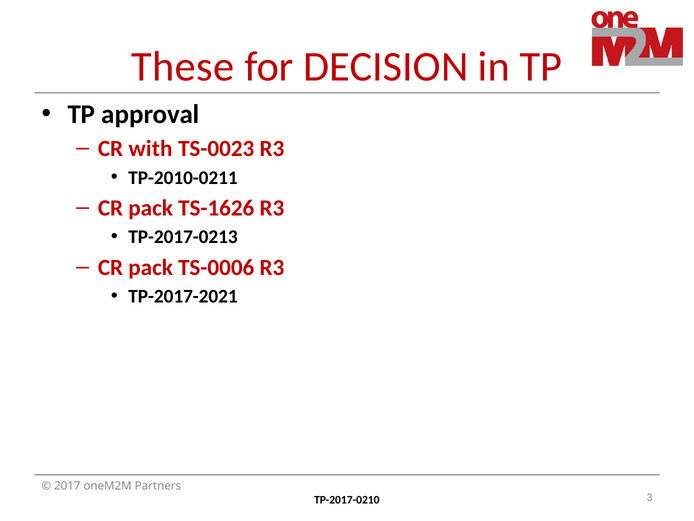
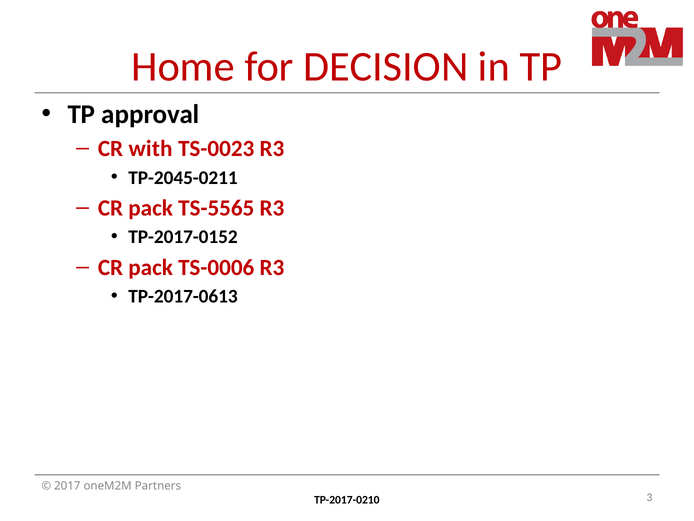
These: These -> Home
TP-2010-0211: TP-2010-0211 -> TP-2045-0211
TS-1626: TS-1626 -> TS-5565
TP-2017-0213: TP-2017-0213 -> TP-2017-0152
TP-2017-2021: TP-2017-2021 -> TP-2017-0613
